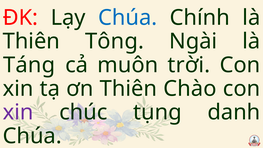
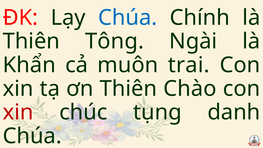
Táng: Táng -> Khẩn
trời: trời -> trai
xin at (18, 112) colour: purple -> red
